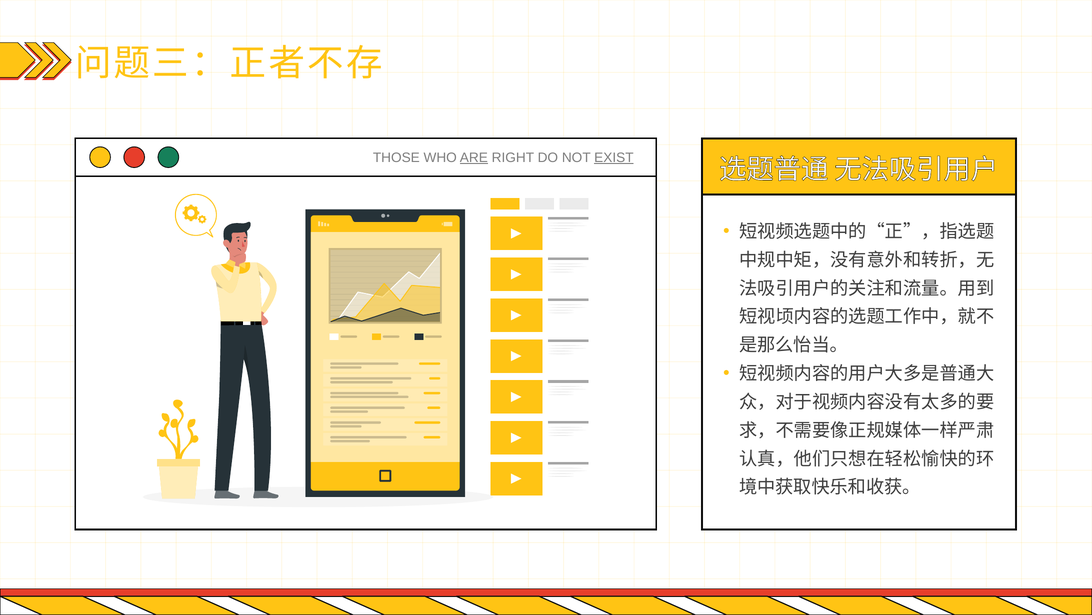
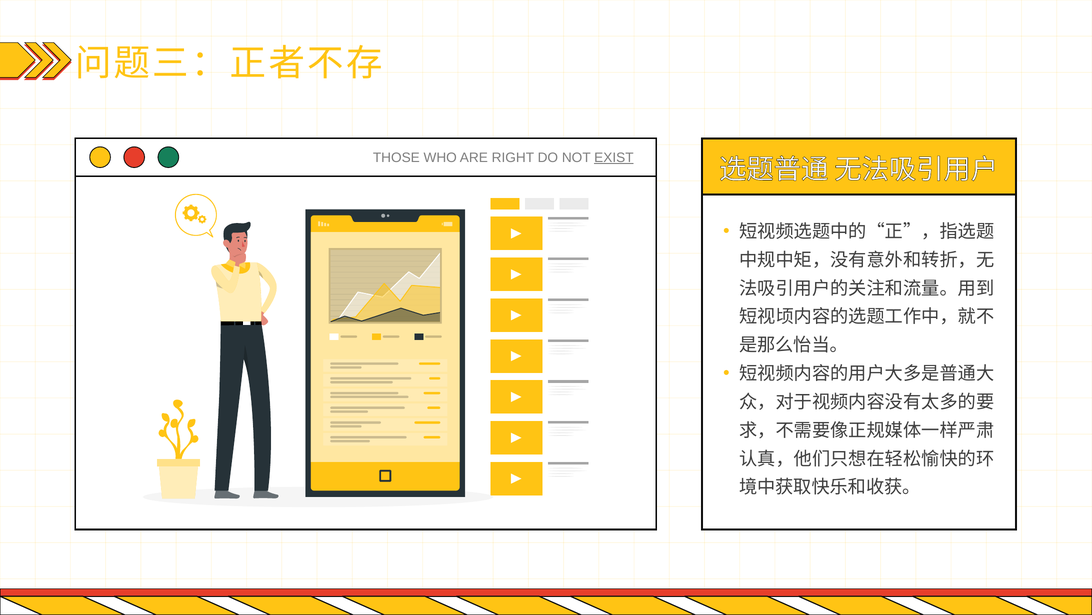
ARE underline: present -> none
